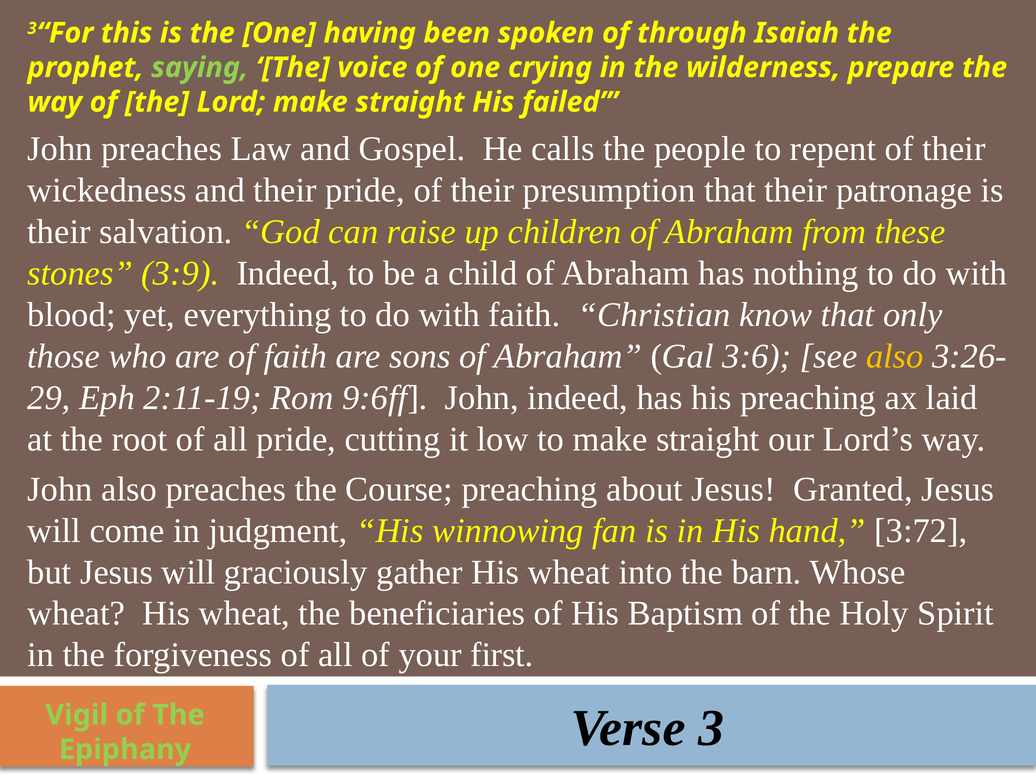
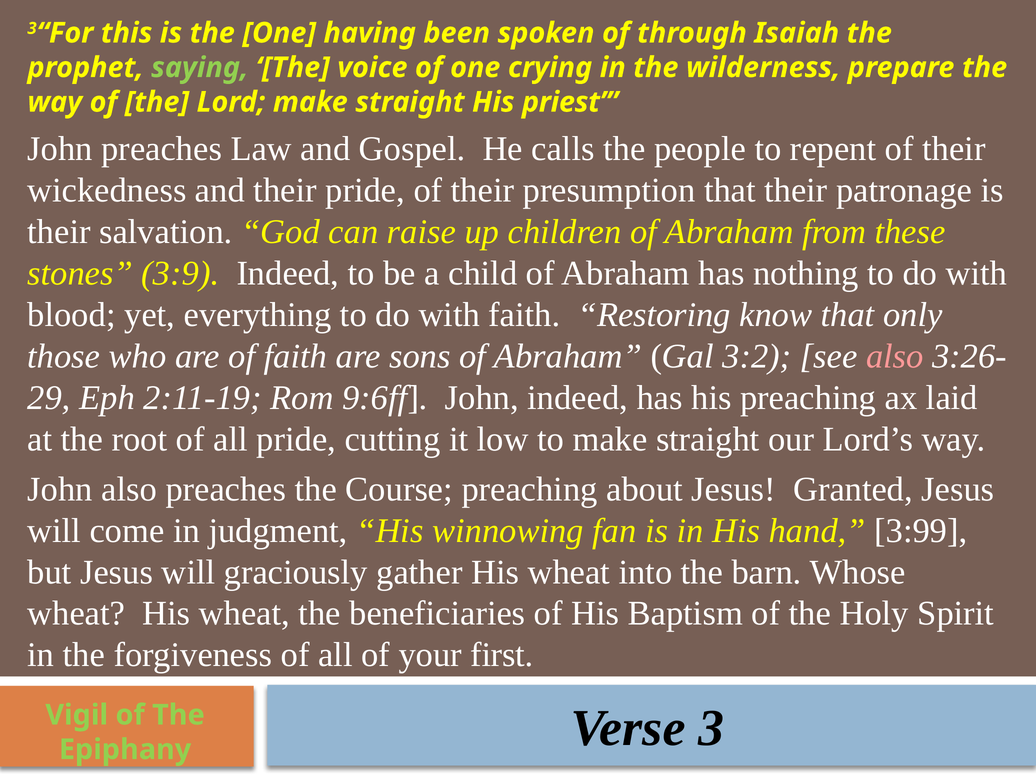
failed: failed -> priest
Christian: Christian -> Restoring
3:6: 3:6 -> 3:2
also at (895, 356) colour: yellow -> pink
3:72: 3:72 -> 3:99
